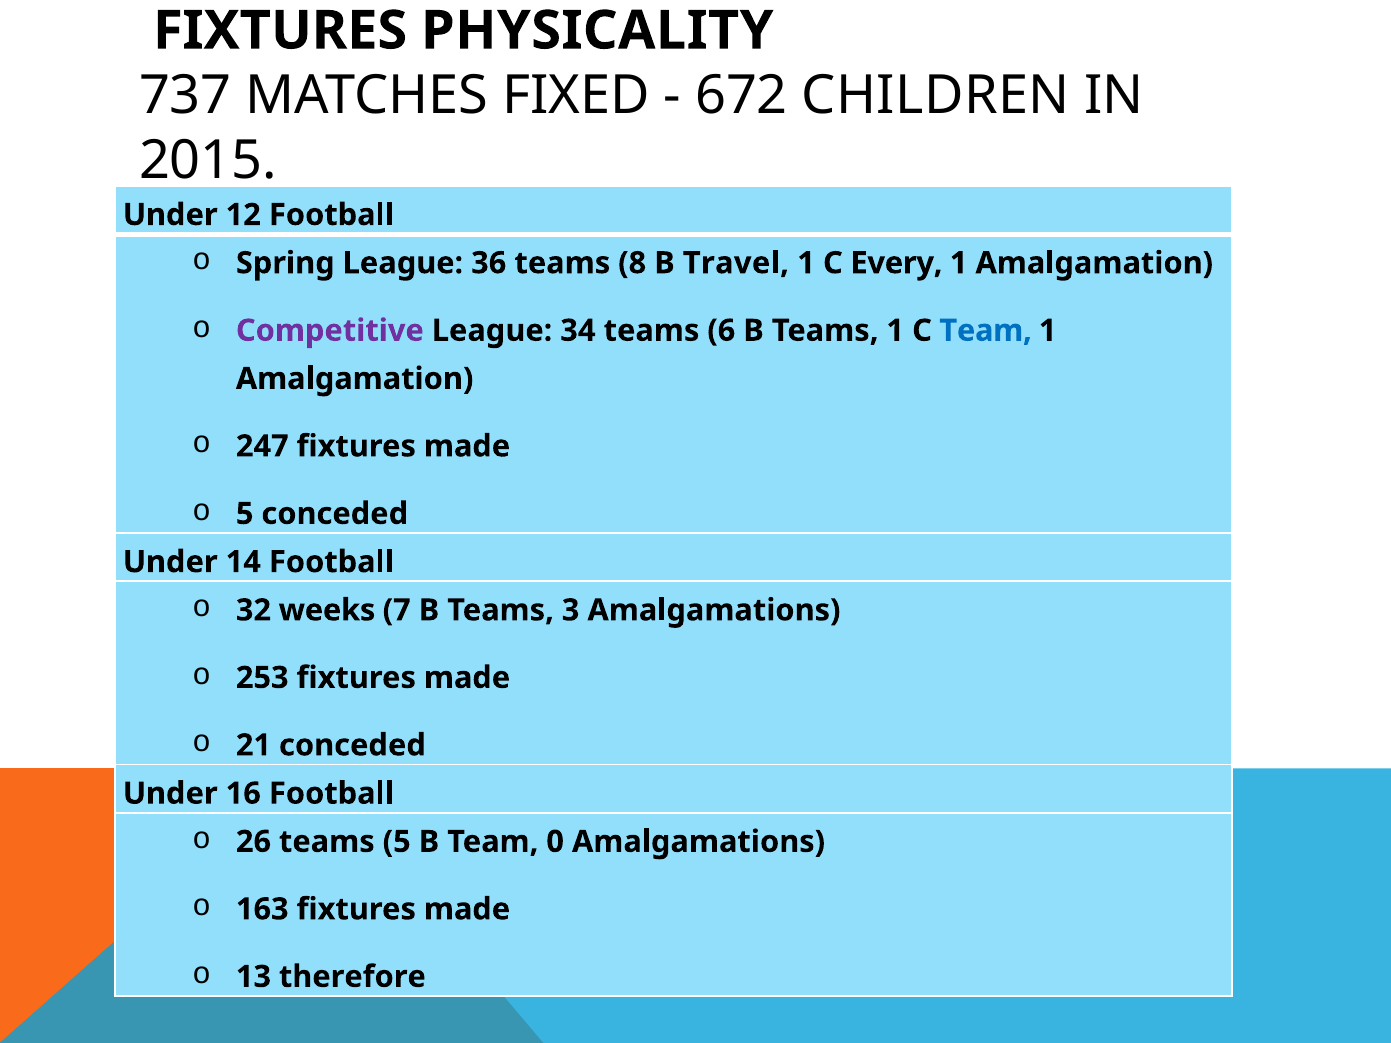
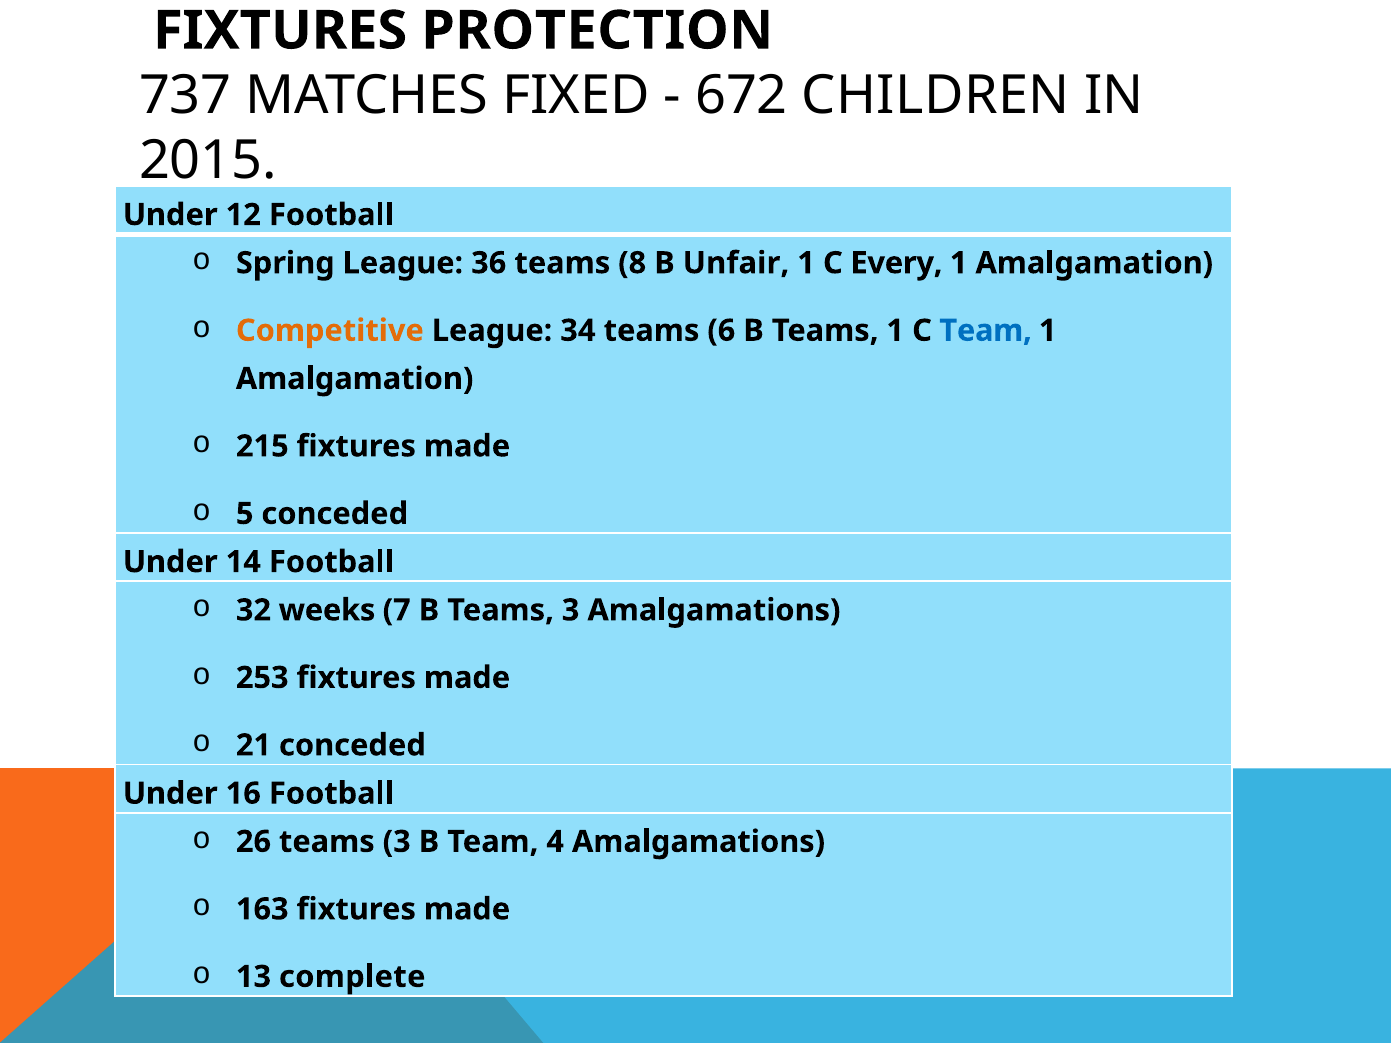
PHYSICALITY: PHYSICALITY -> PROTECTION
Travel: Travel -> Unfair
Competitive colour: purple -> orange
247: 247 -> 215
26 teams 5: 5 -> 3
0: 0 -> 4
therefore: therefore -> complete
